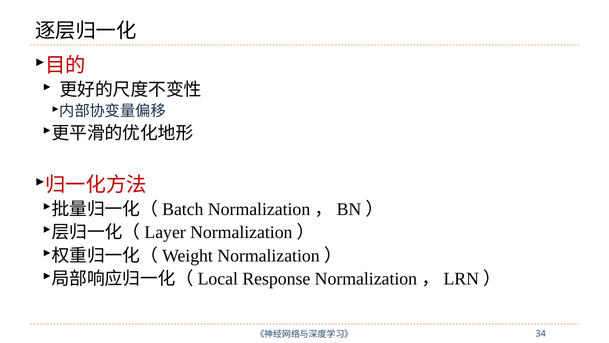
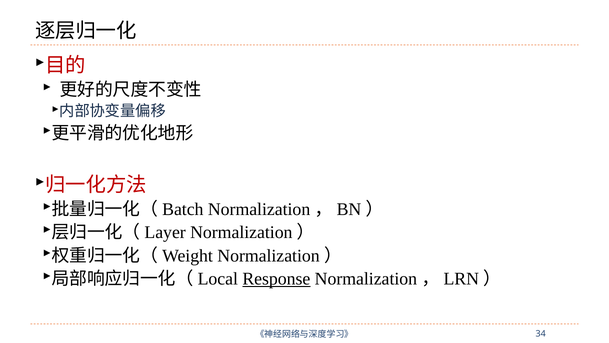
Response underline: none -> present
